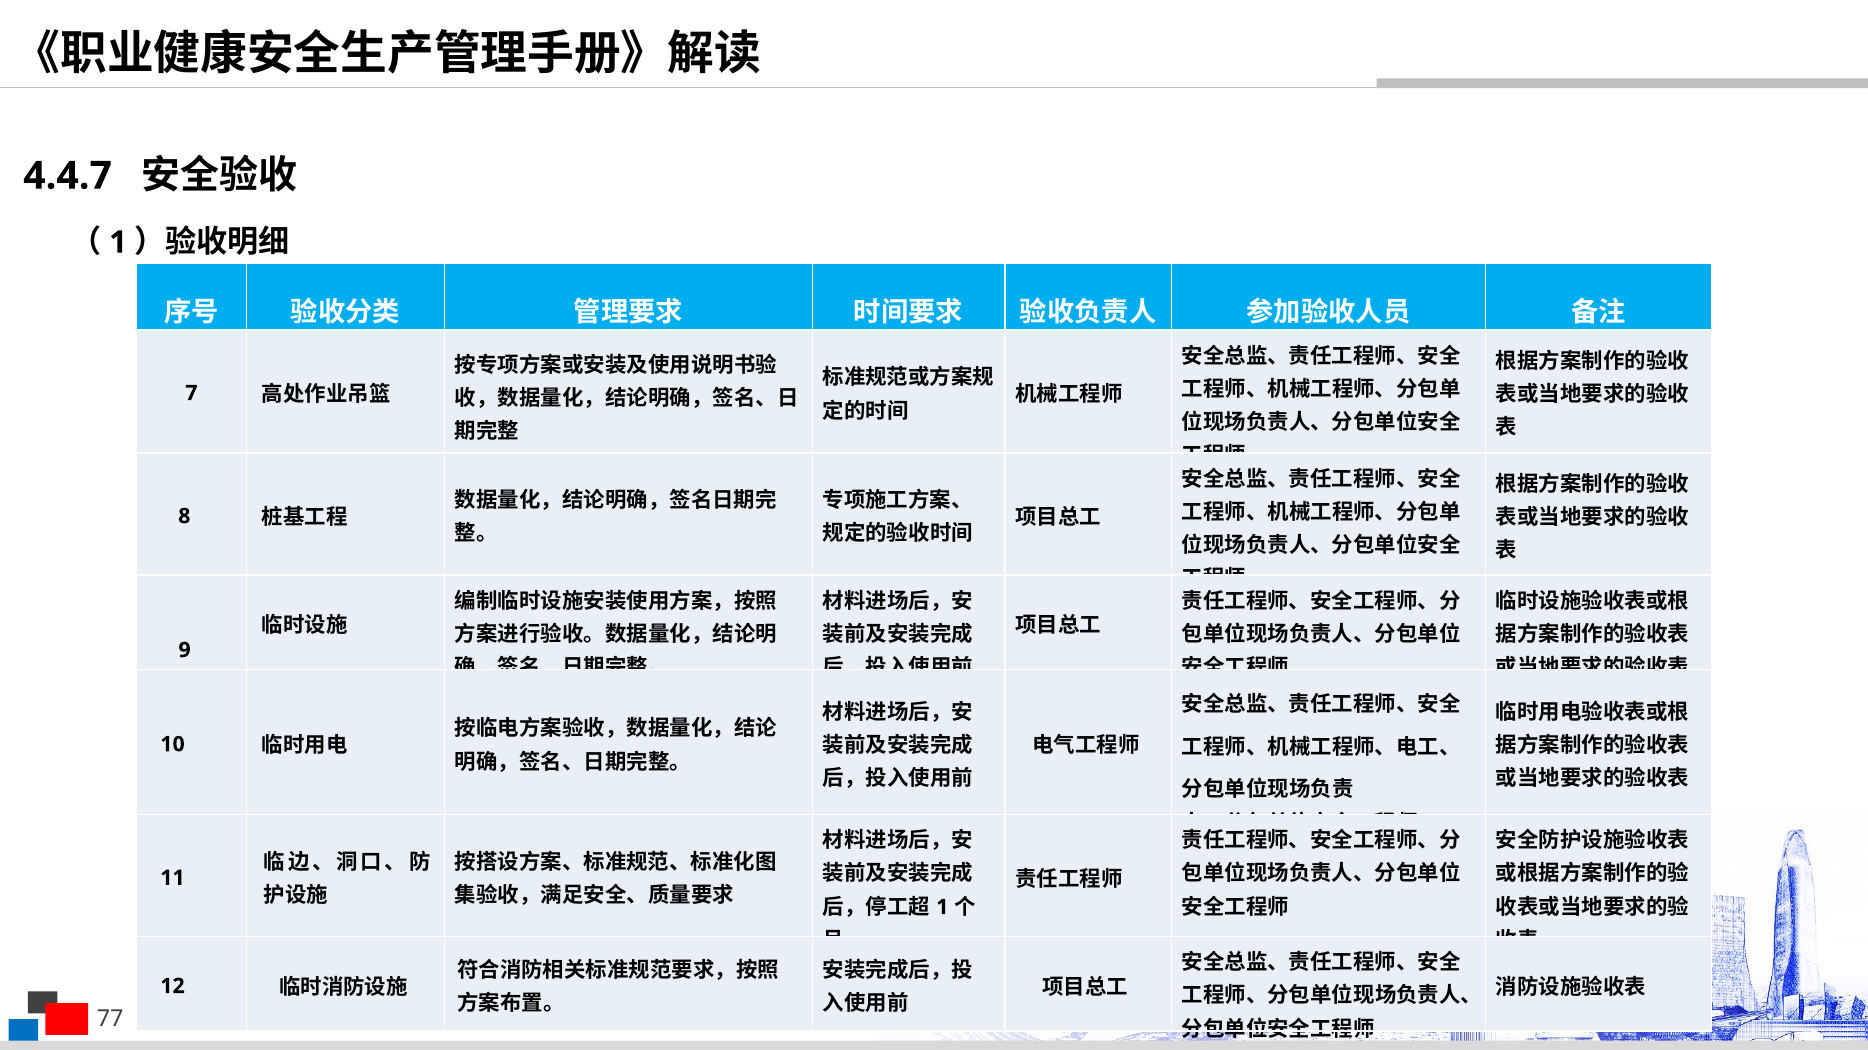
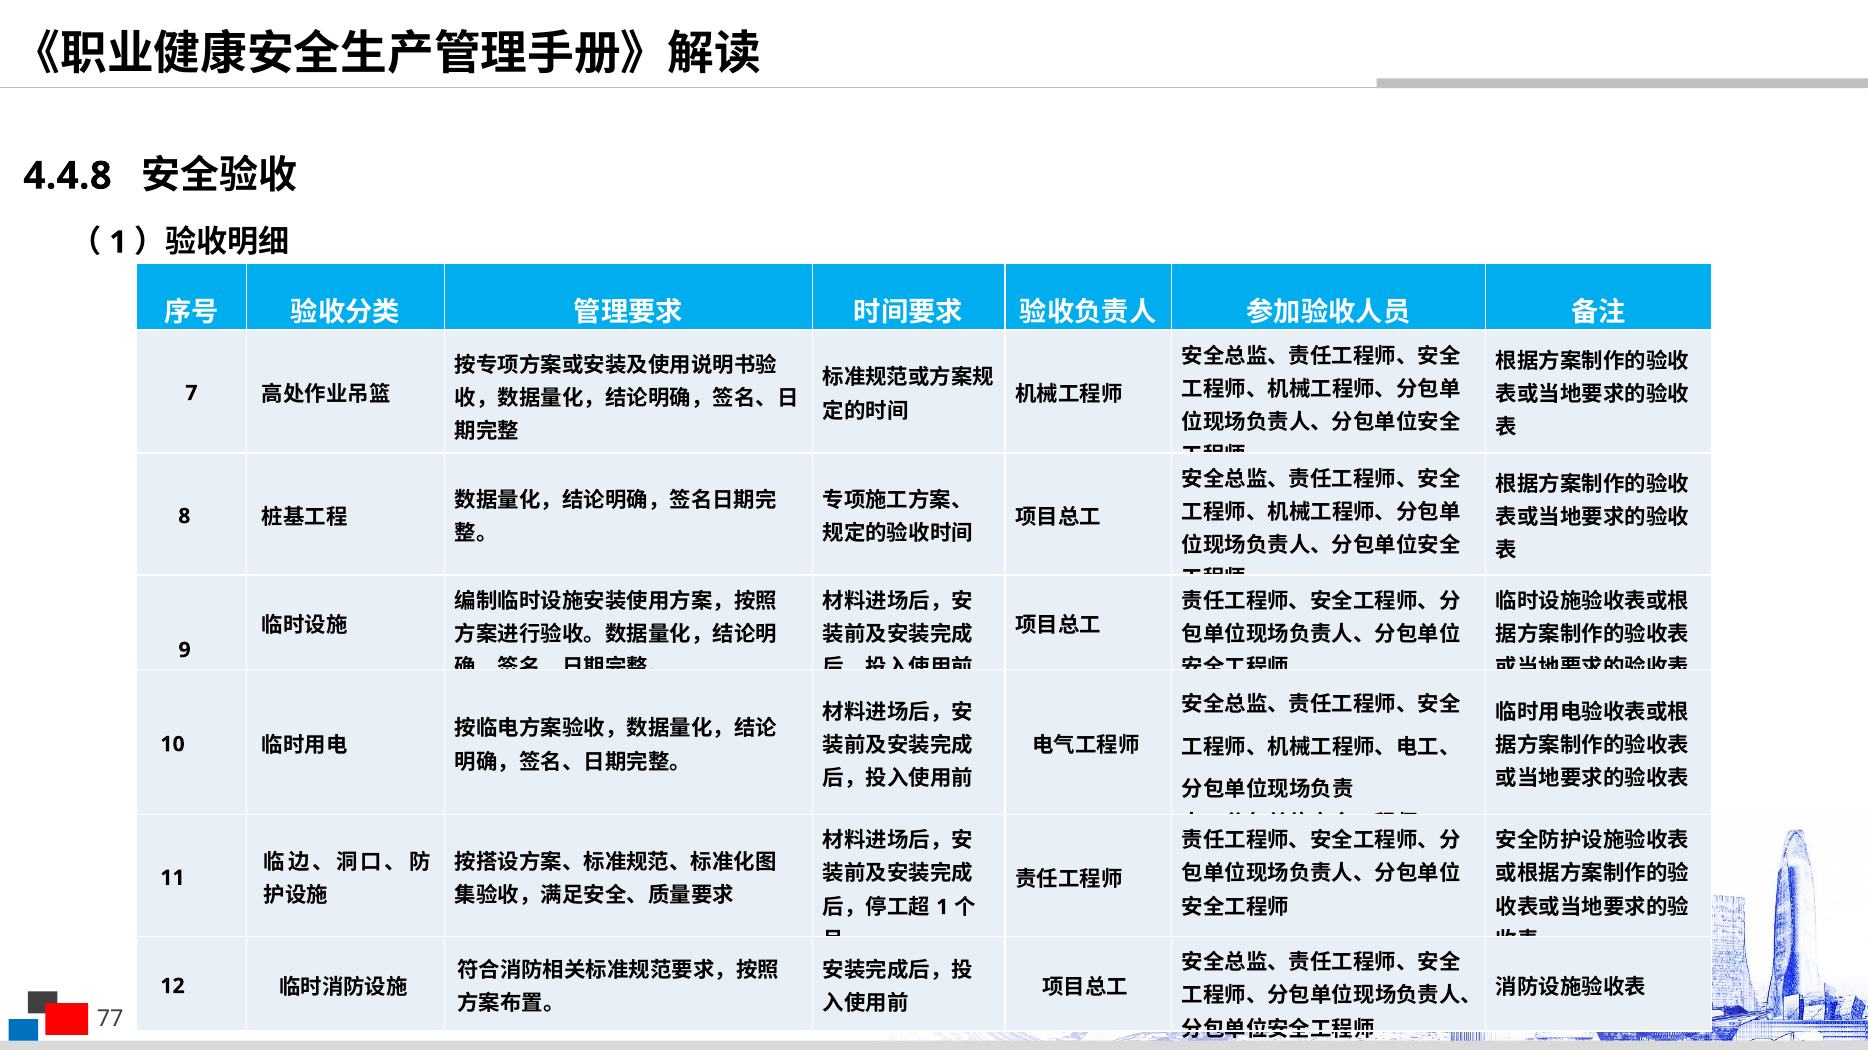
4.4.7: 4.4.7 -> 4.4.8
